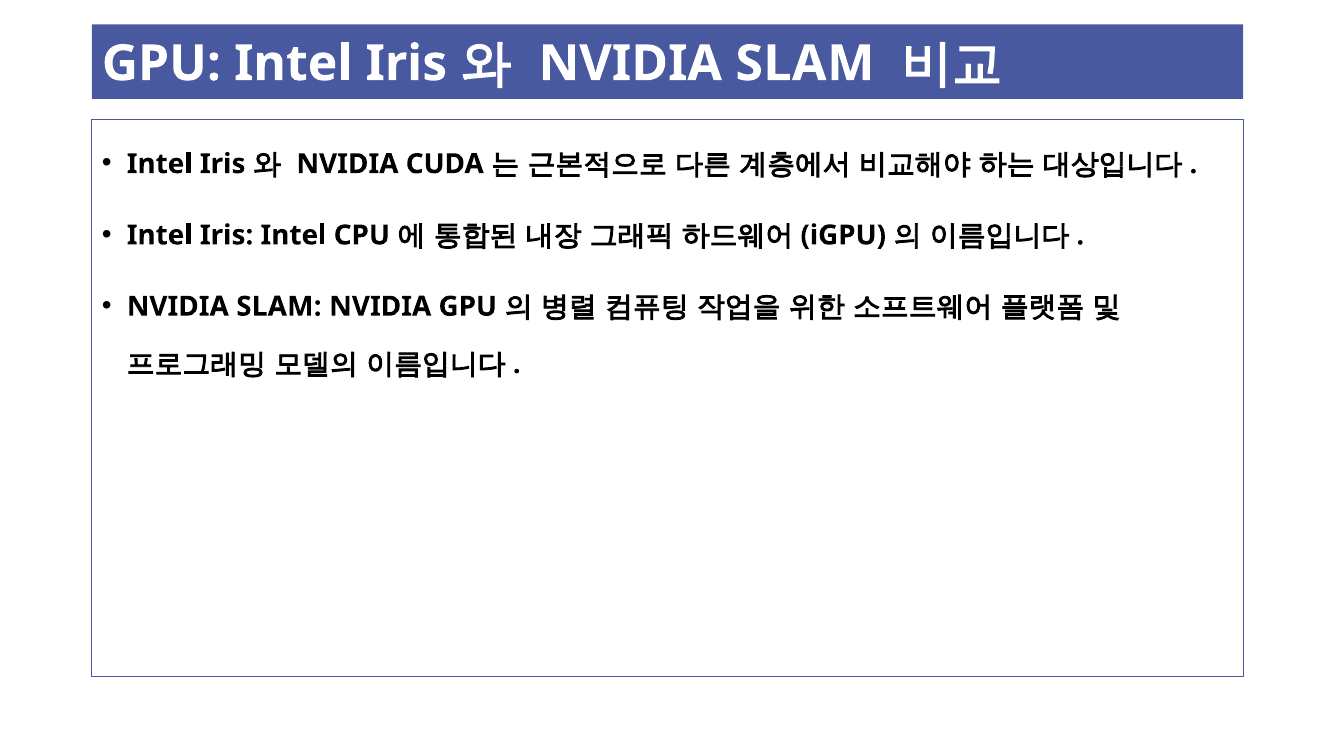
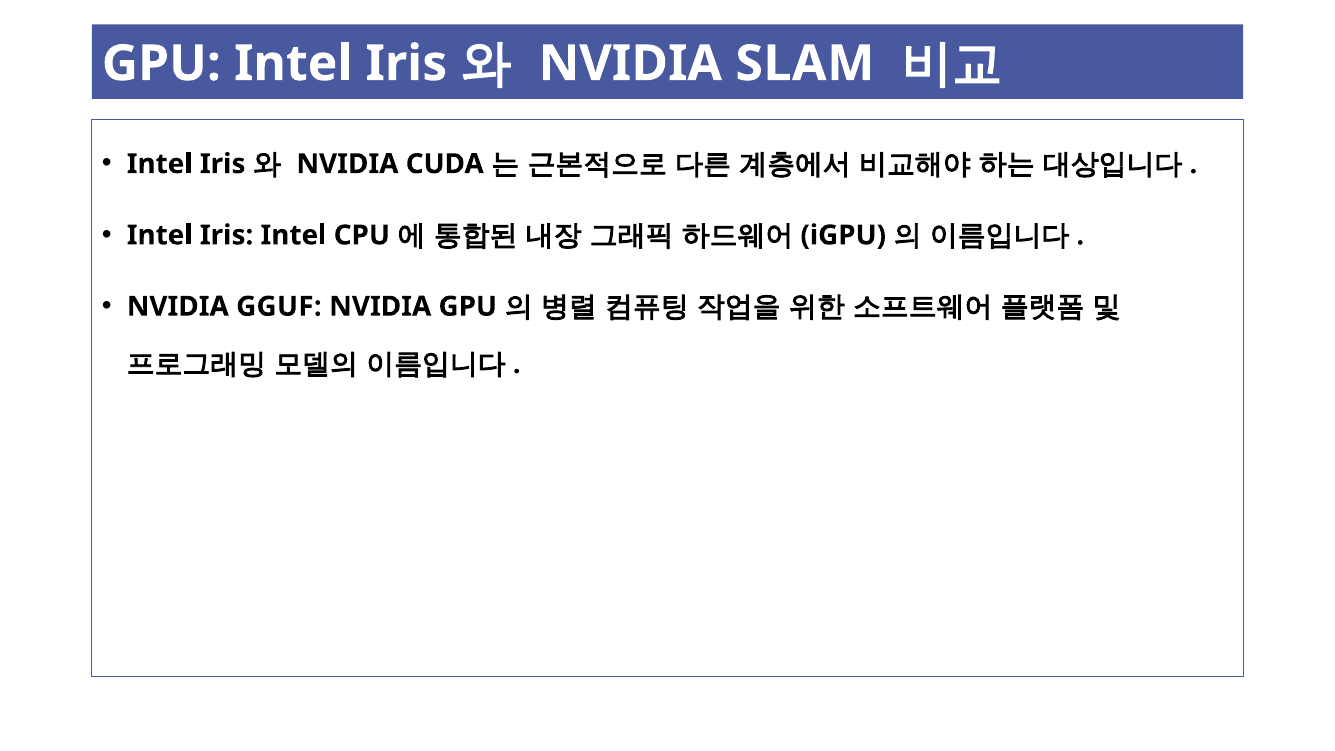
SLAM at (279, 306): SLAM -> GGUF
